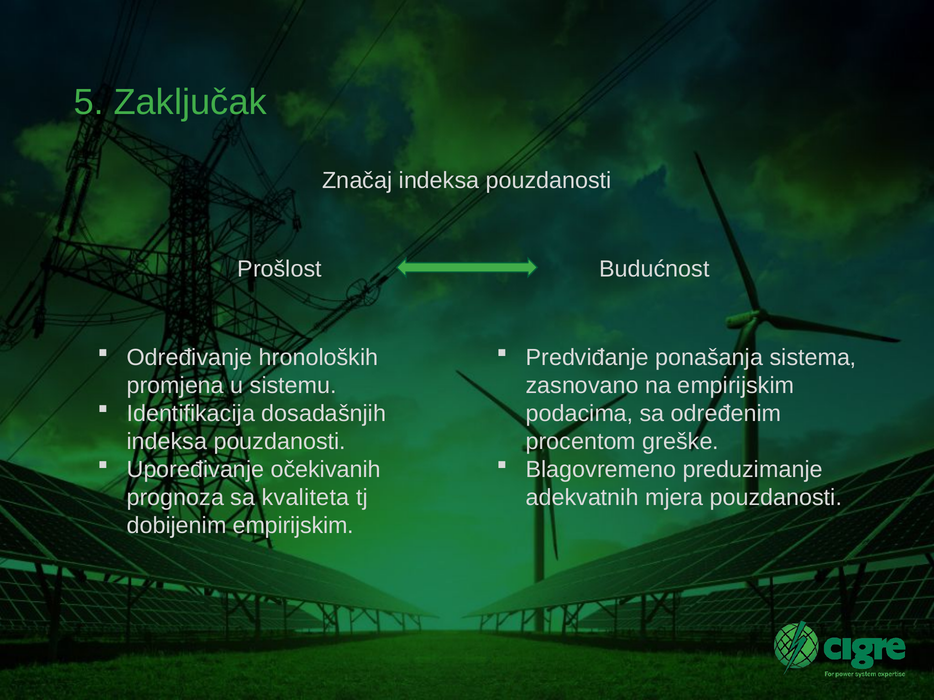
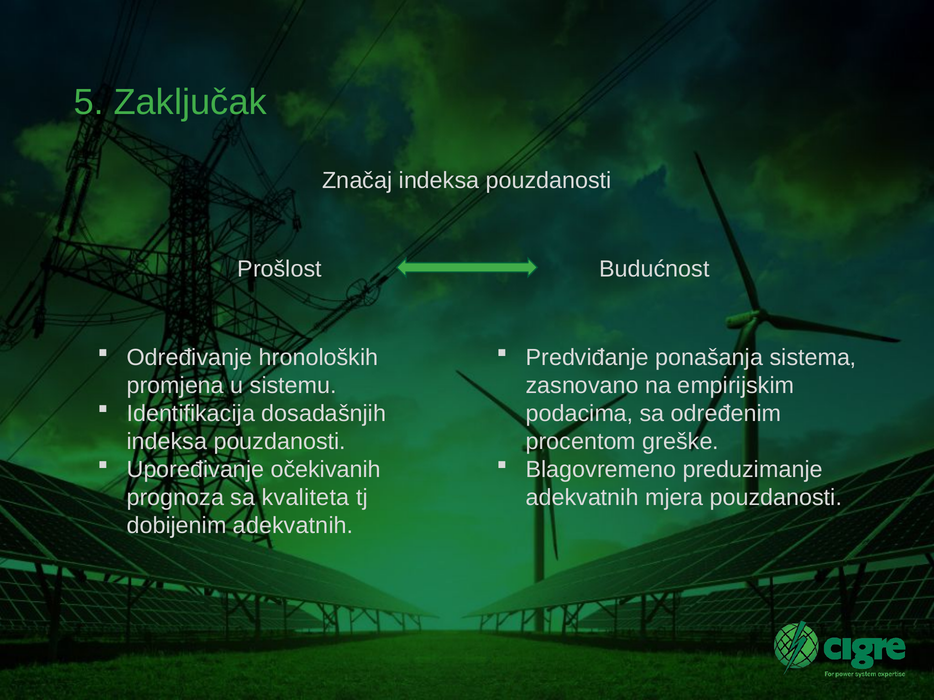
dobijenim empirijskim: empirijskim -> adekvatnih
